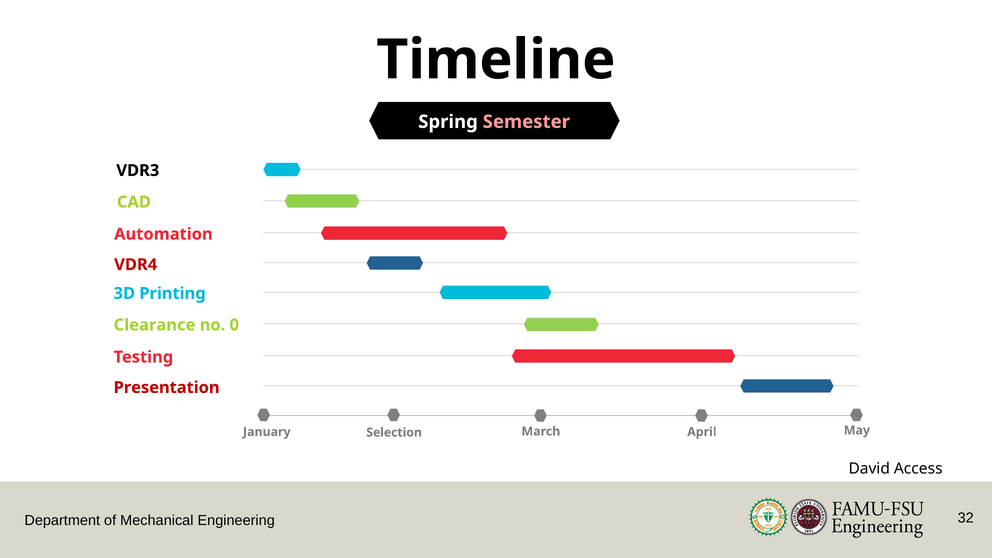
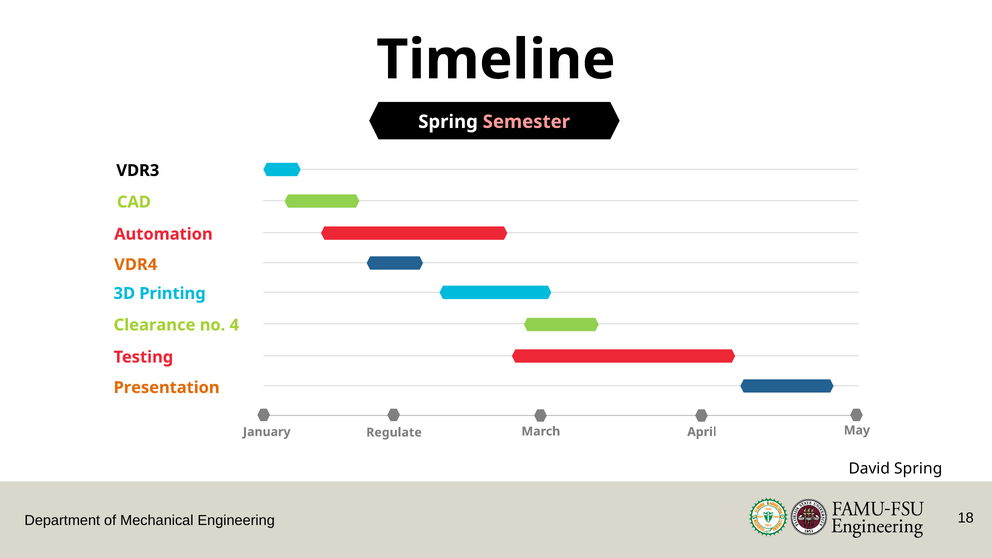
VDR4 colour: red -> orange
0: 0 -> 4
Presentation colour: red -> orange
Selection: Selection -> Regulate
David Access: Access -> Spring
32: 32 -> 18
